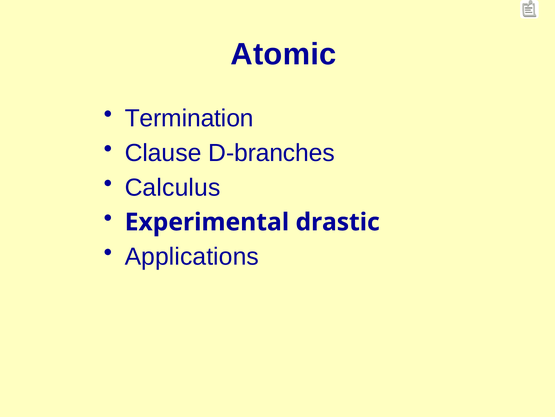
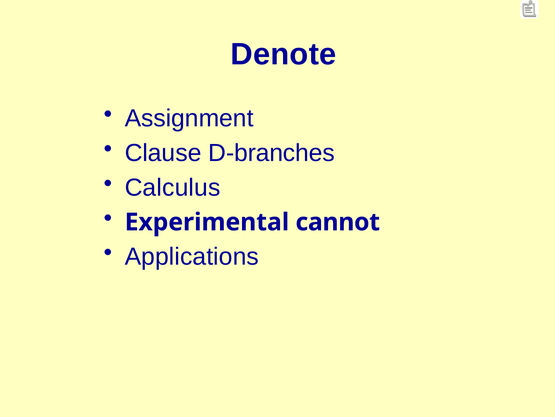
Atomic: Atomic -> Denote
Termination: Termination -> Assignment
drastic: drastic -> cannot
